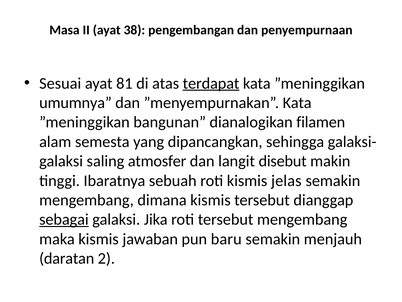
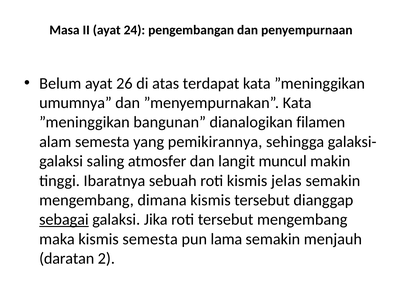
38: 38 -> 24
Sesuai: Sesuai -> Belum
81: 81 -> 26
terdapat underline: present -> none
dipancangkan: dipancangkan -> pemikirannya
disebut: disebut -> muncul
kismis jawaban: jawaban -> semesta
baru: baru -> lama
